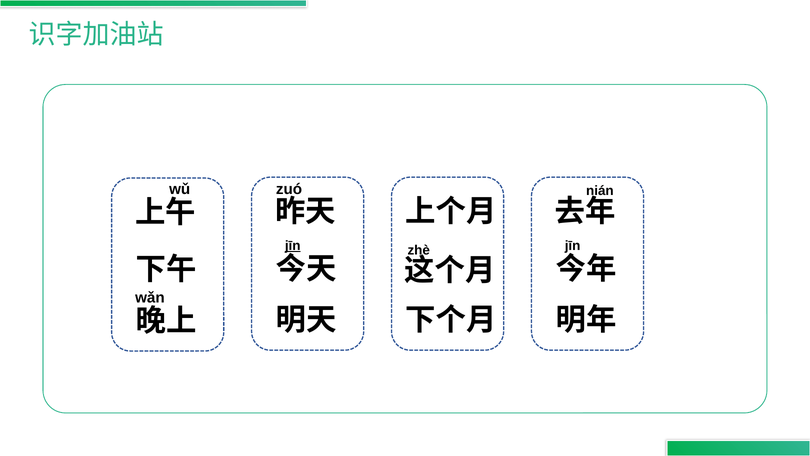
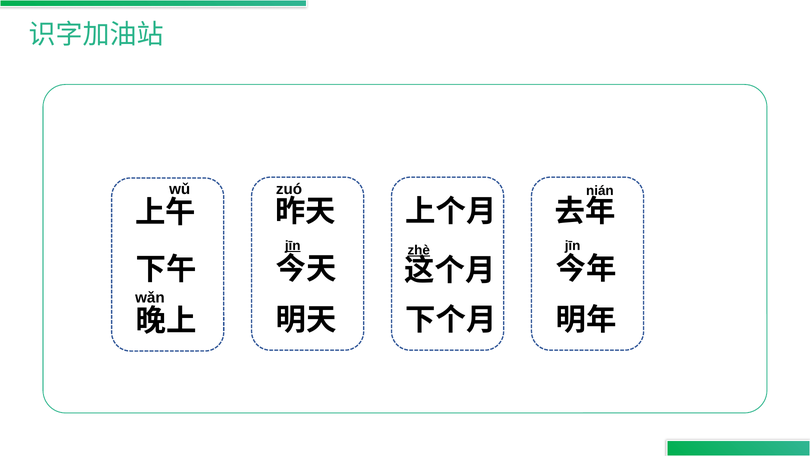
zhè underline: none -> present
